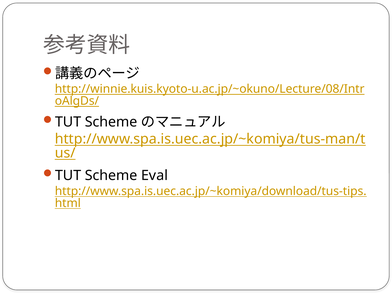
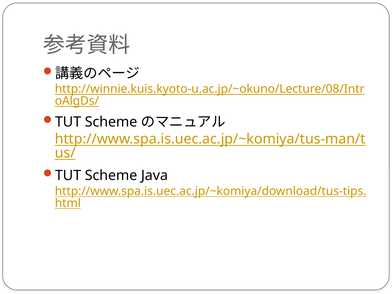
Eval: Eval -> Java
